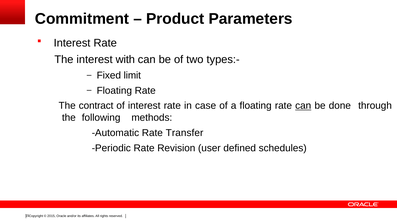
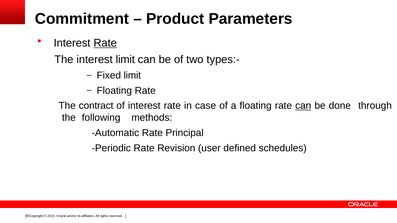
Rate at (105, 43) underline: none -> present
interest with: with -> limit
Transfer: Transfer -> Principal
